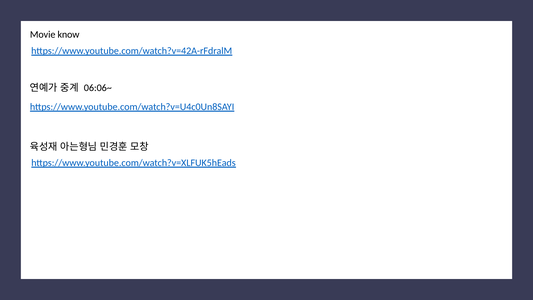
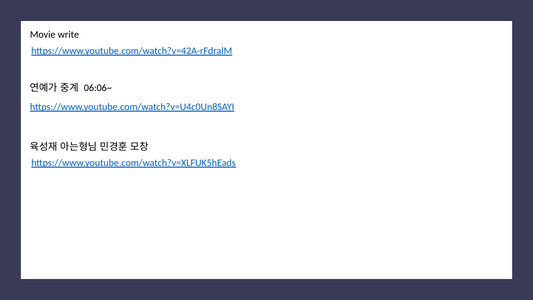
know: know -> write
